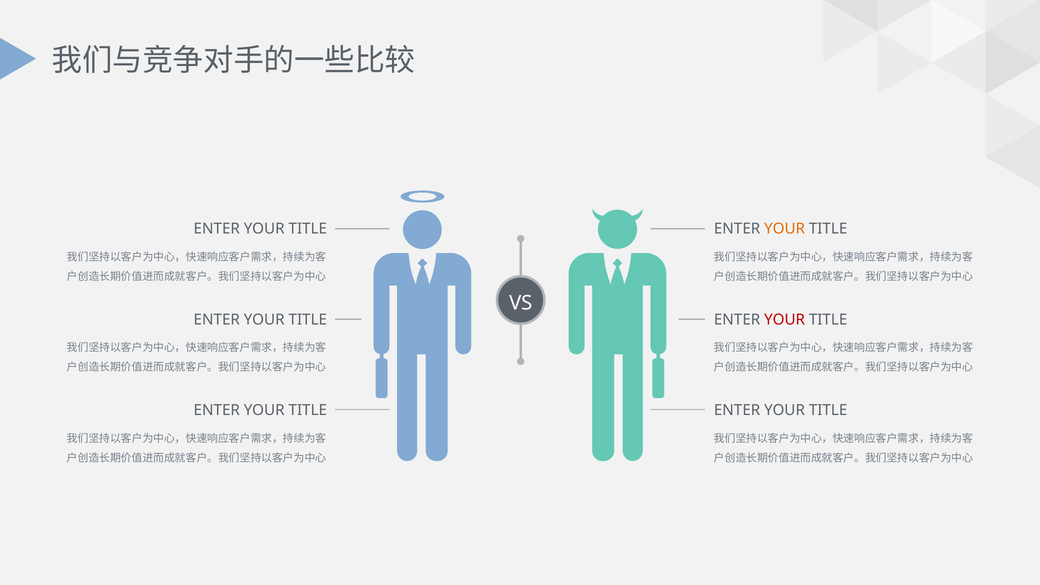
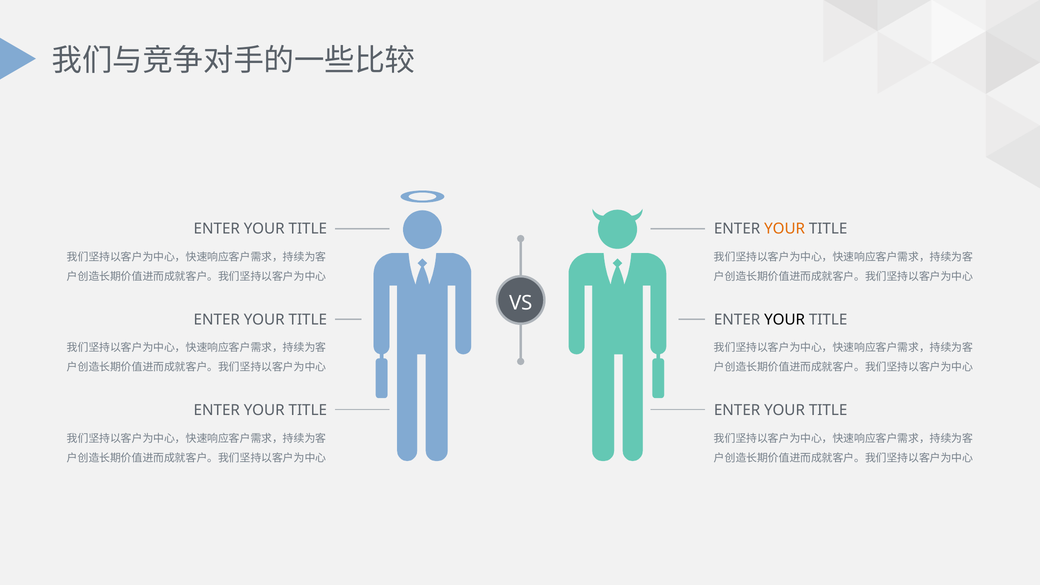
YOUR at (785, 320) colour: red -> black
